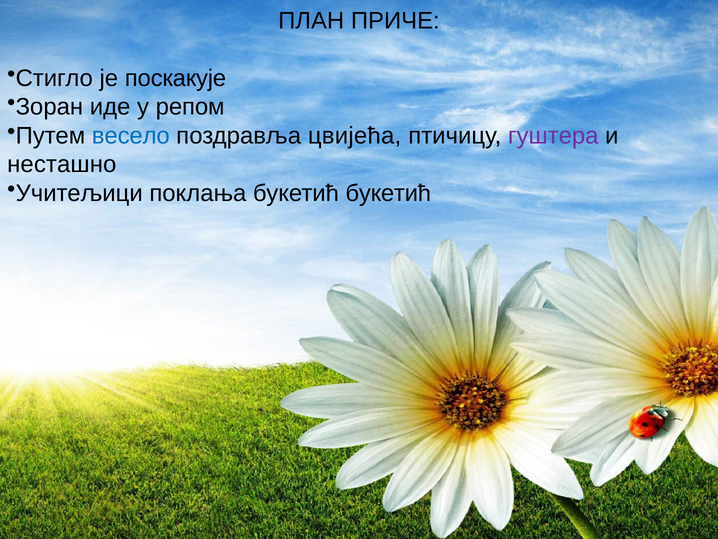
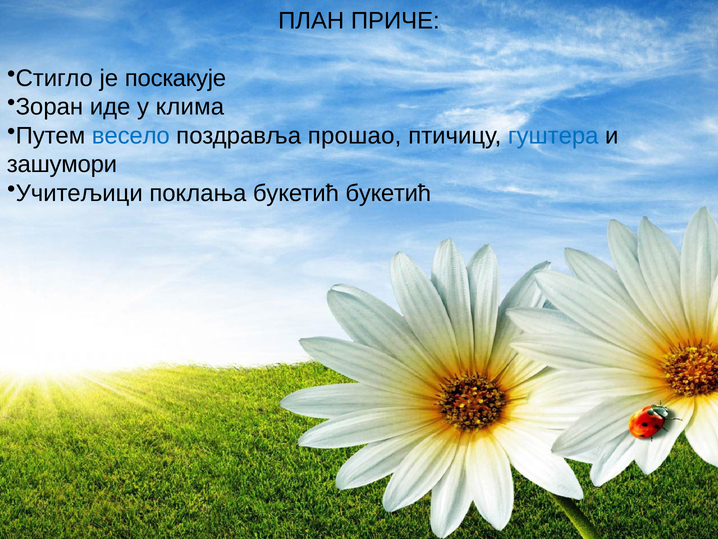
репом: репом -> клима
цвијећа: цвијећа -> прошао
гуштера colour: purple -> blue
несташно: несташно -> зашумори
